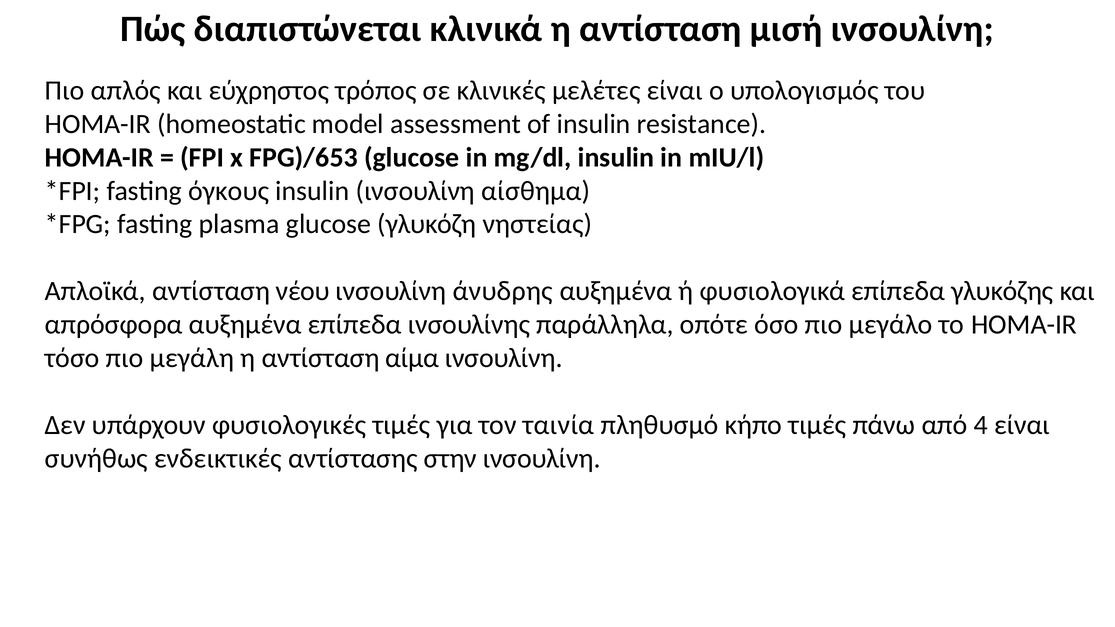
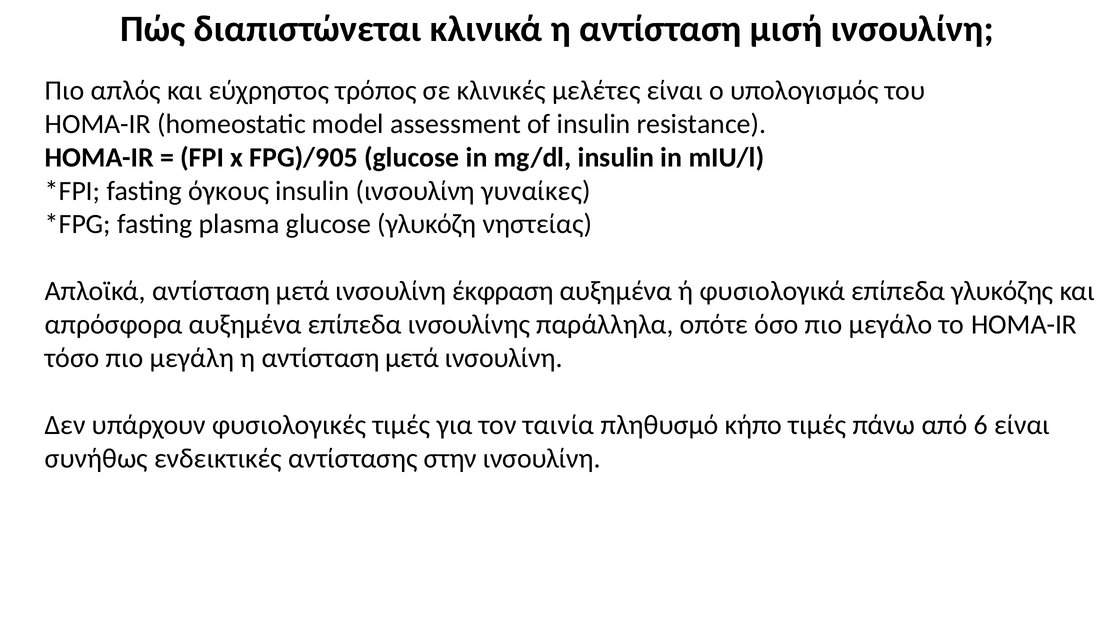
FPG)/653: FPG)/653 -> FPG)/905
αίσθημα: αίσθημα -> γυναίκες
Απλοϊκά αντίσταση νέου: νέου -> μετά
άνυδρης: άνυδρης -> έκφραση
η αντίσταση αίμα: αίμα -> μετά
4: 4 -> 6
